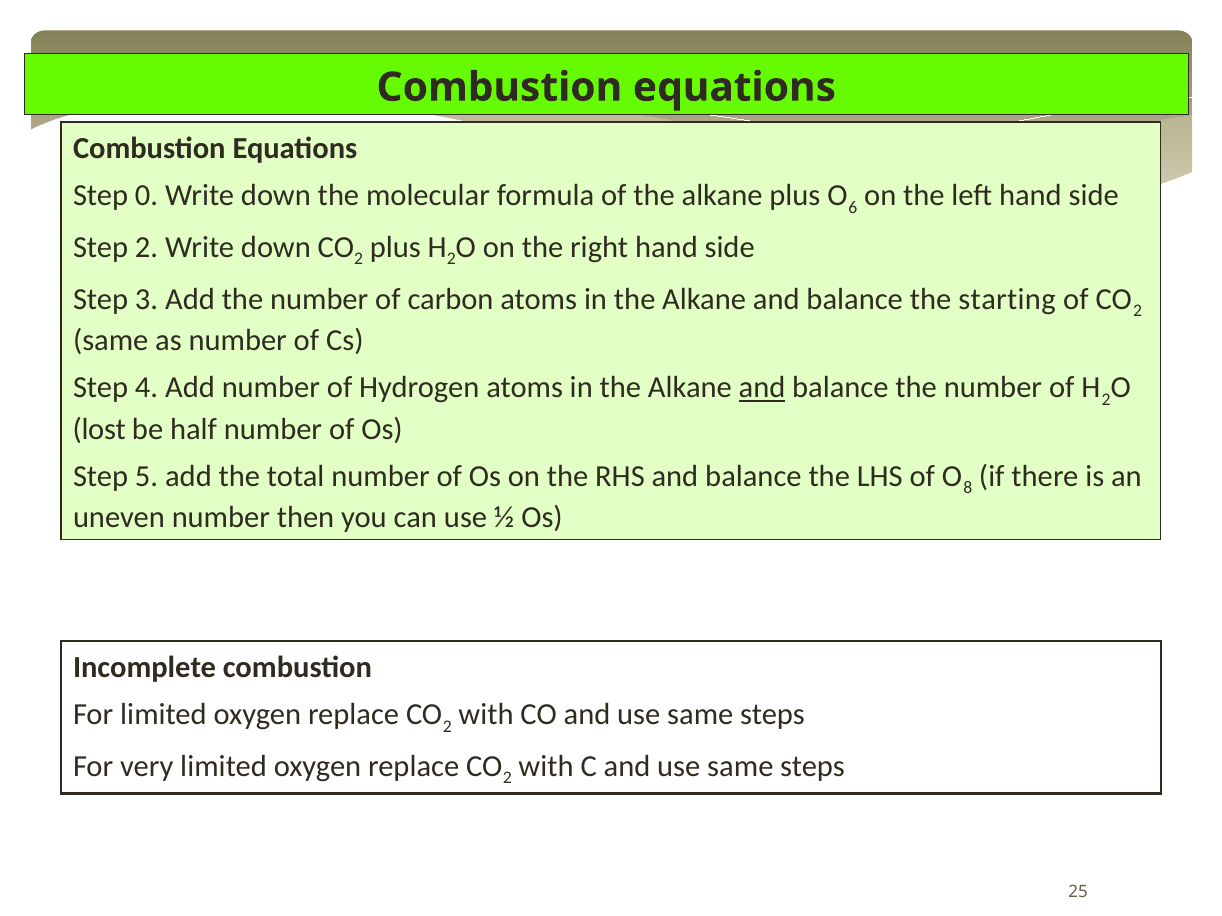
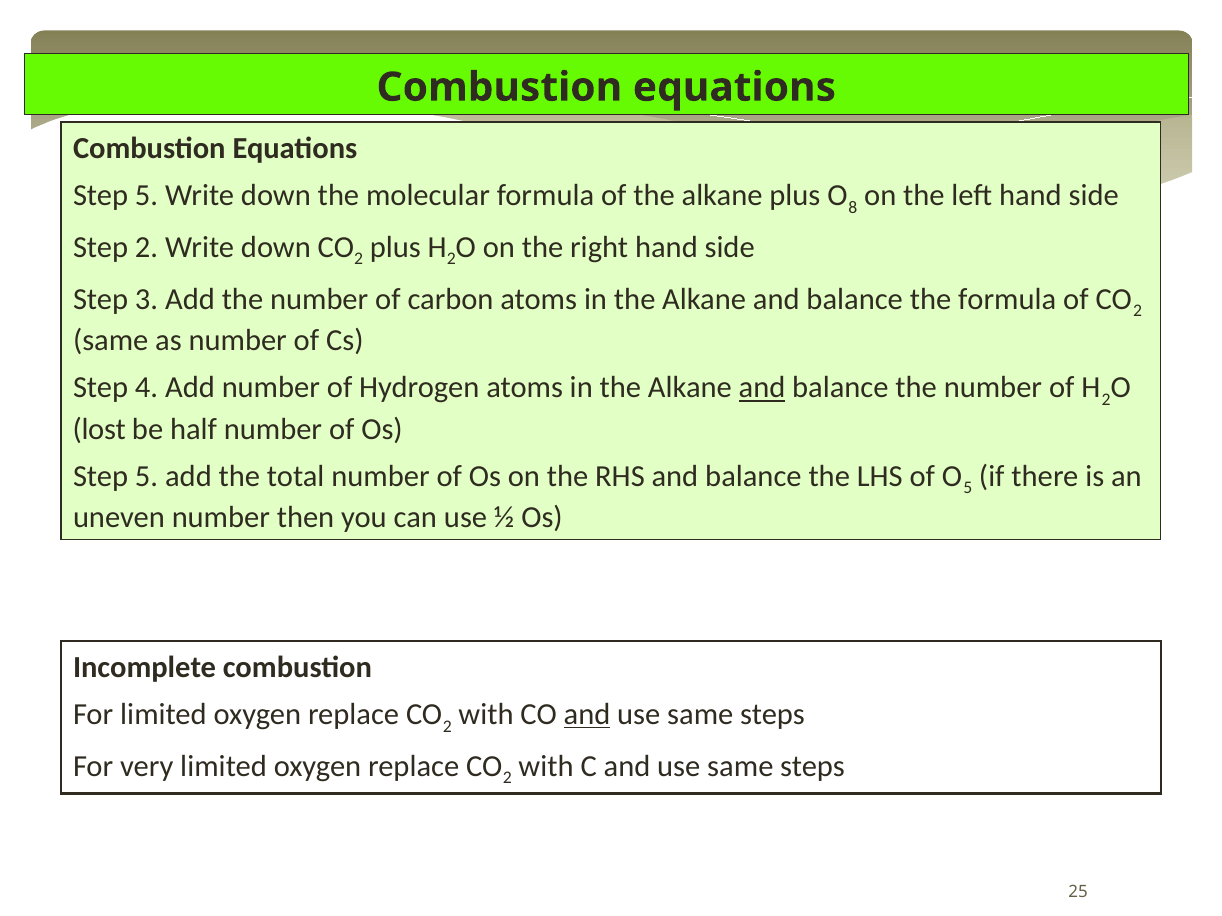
0 at (147, 195): 0 -> 5
6: 6 -> 8
the starting: starting -> formula
8 at (968, 488): 8 -> 5
and at (587, 715) underline: none -> present
